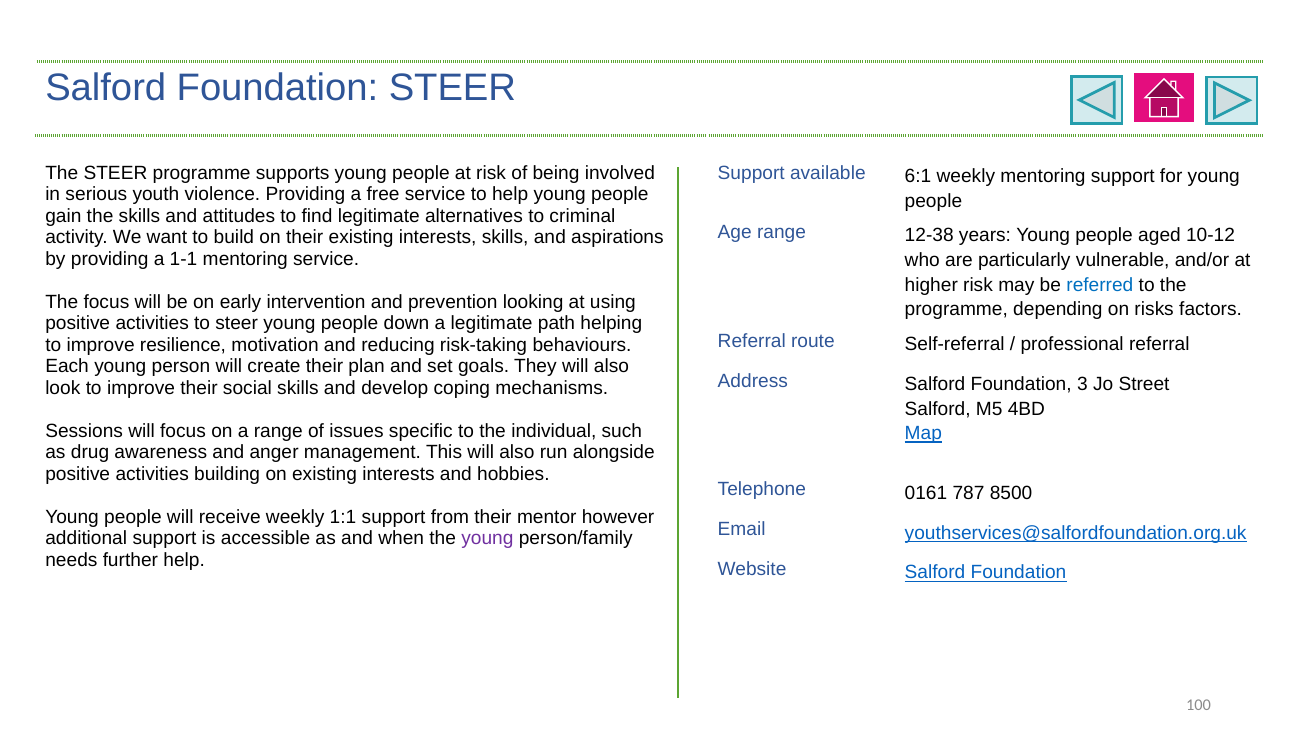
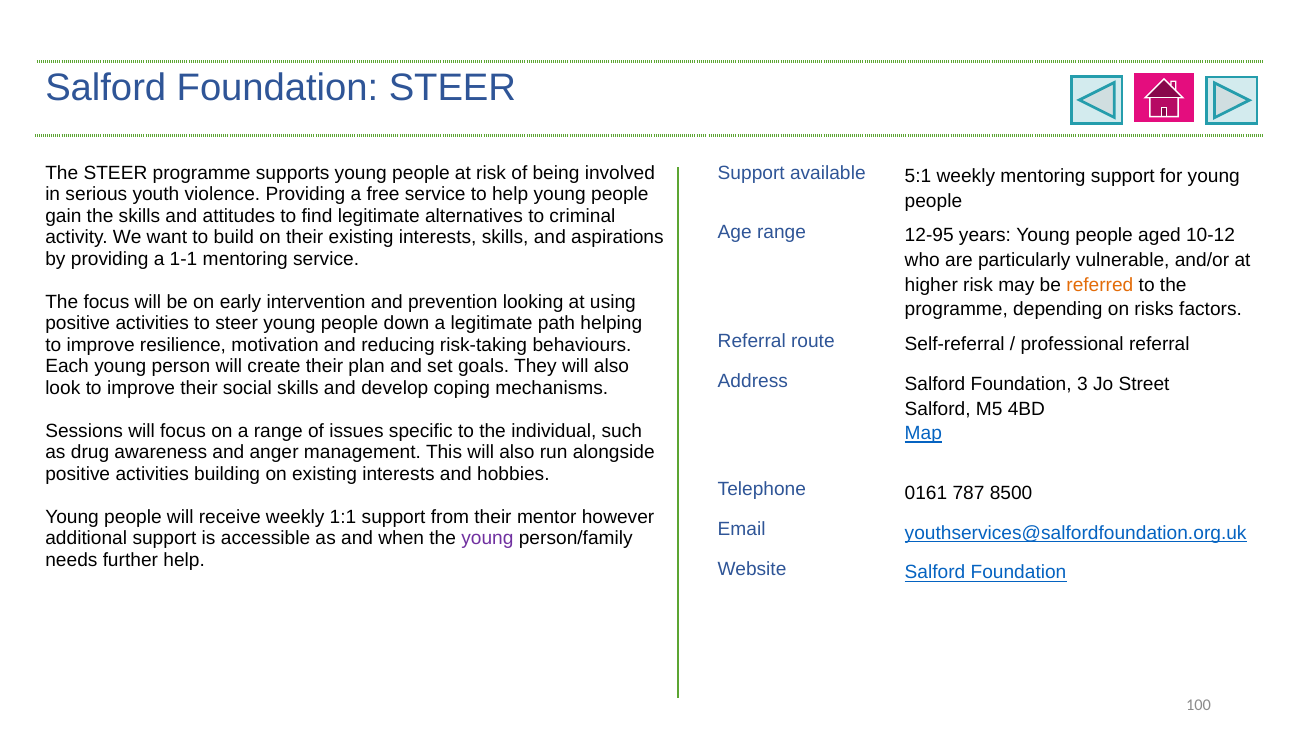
6:1: 6:1 -> 5:1
12-38: 12-38 -> 12-95
referred colour: blue -> orange
